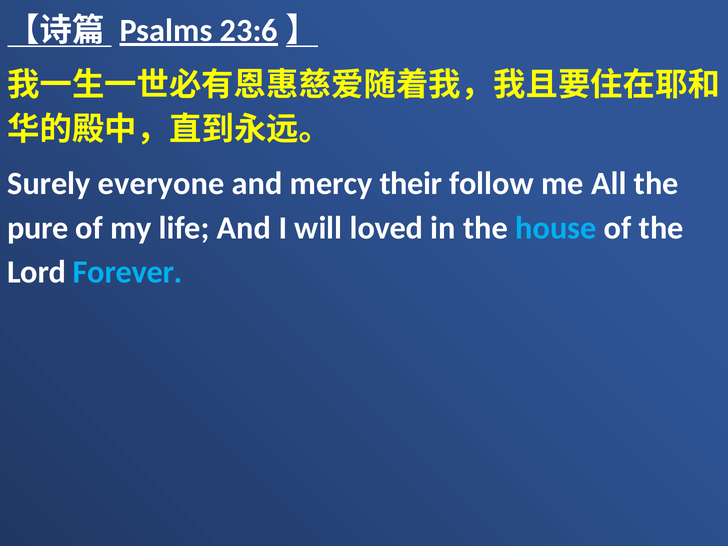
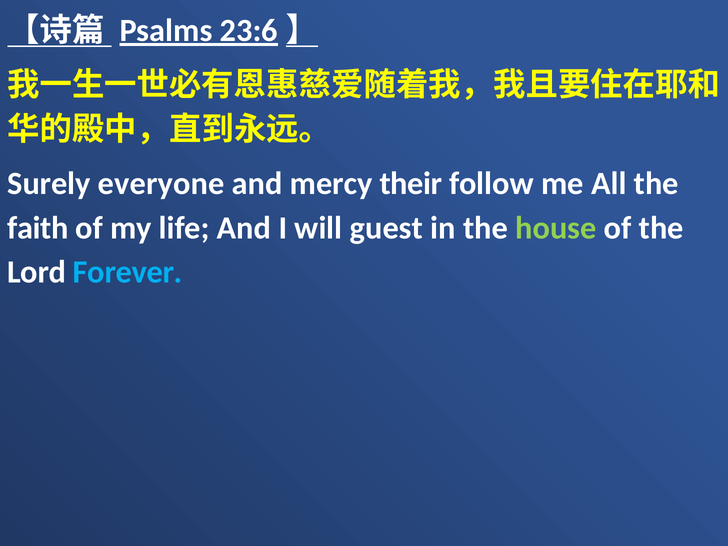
pure: pure -> faith
loved: loved -> guest
house colour: light blue -> light green
